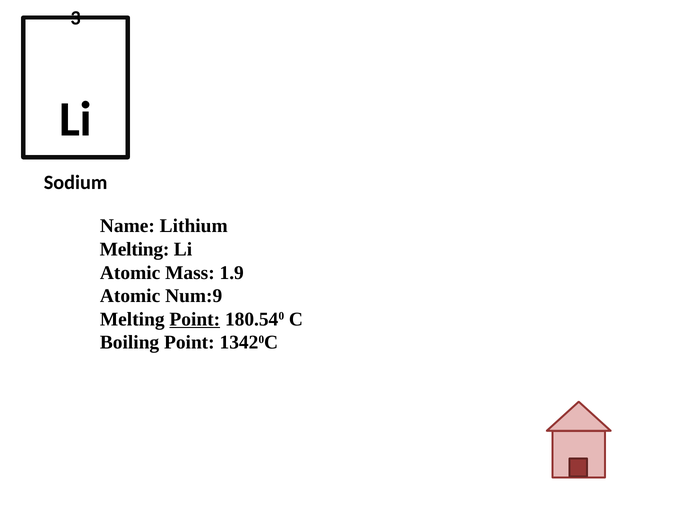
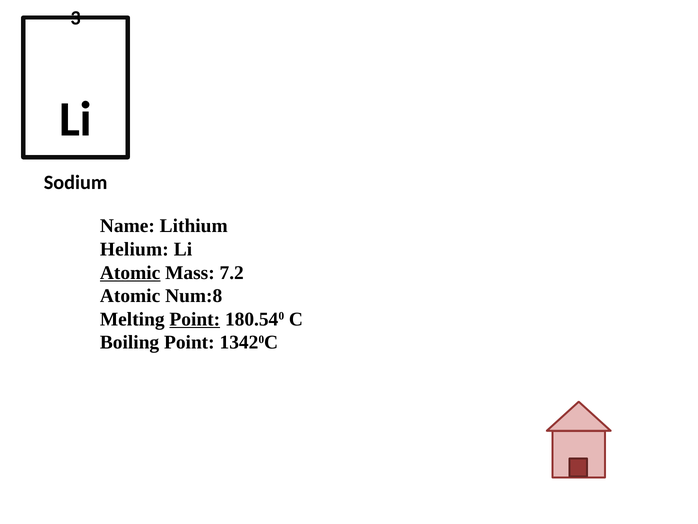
Melting at (135, 249): Melting -> Helium
Atomic at (130, 272) underline: none -> present
1.9: 1.9 -> 7.2
Num:9: Num:9 -> Num:8
